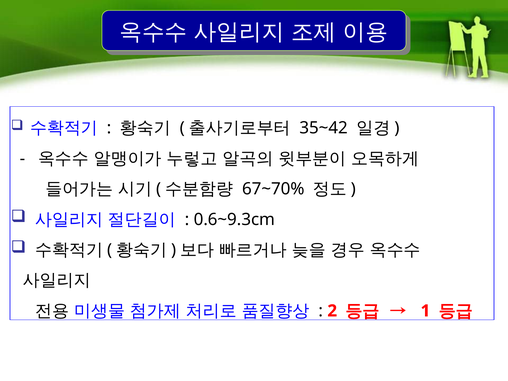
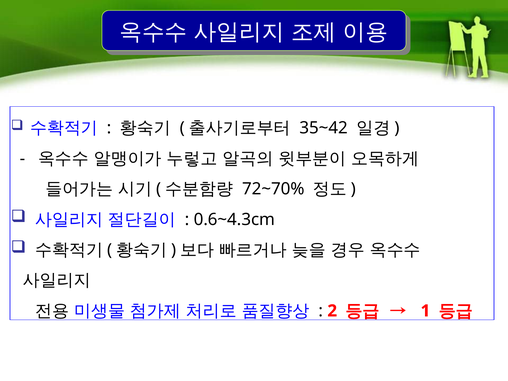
67~70%: 67~70% -> 72~70%
0.6~9.3cm: 0.6~9.3cm -> 0.6~4.3cm
